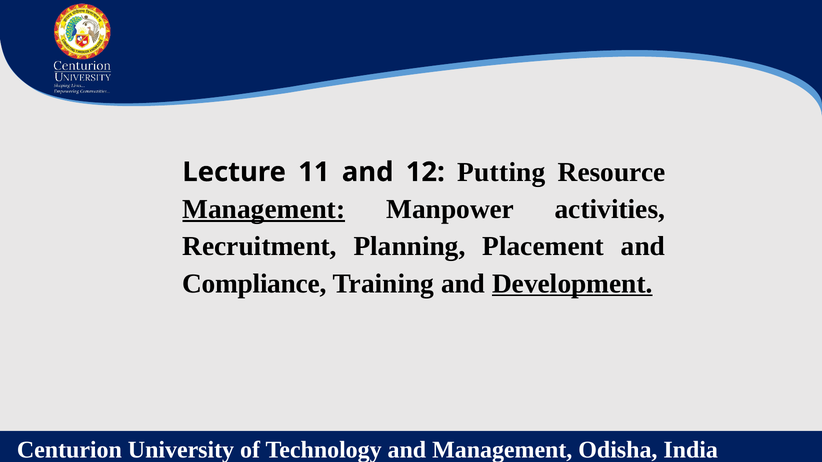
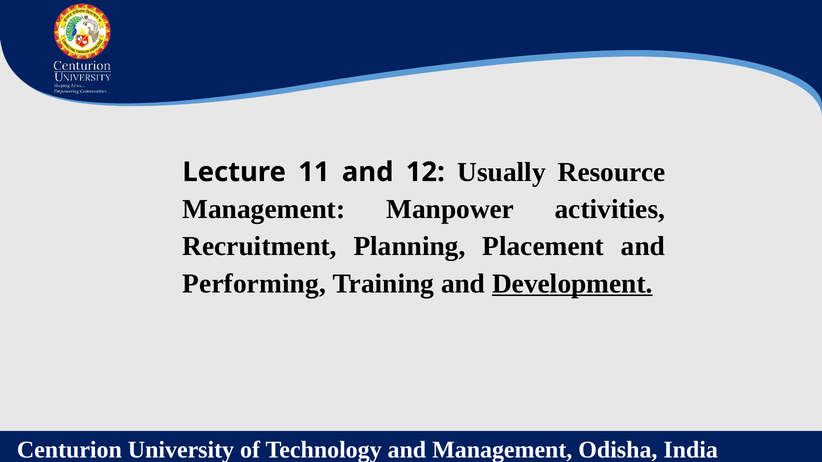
Putting: Putting -> Usually
Management at (264, 209) underline: present -> none
Compliance: Compliance -> Performing
